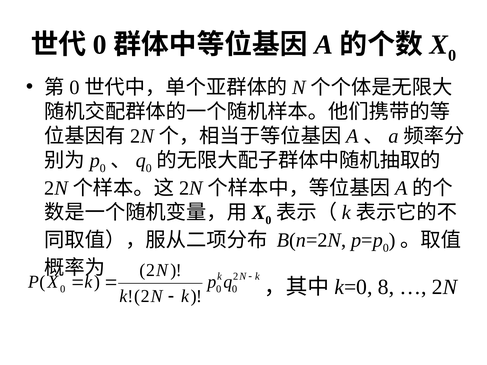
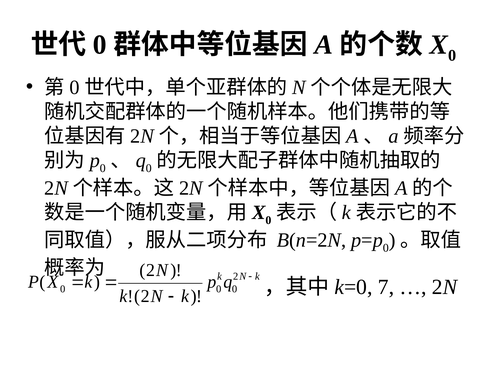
8: 8 -> 7
